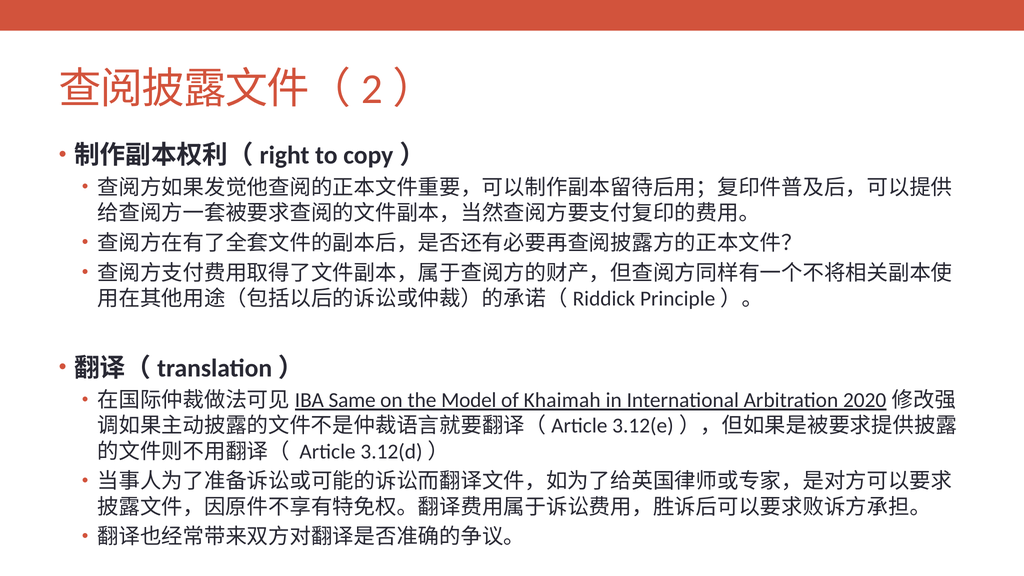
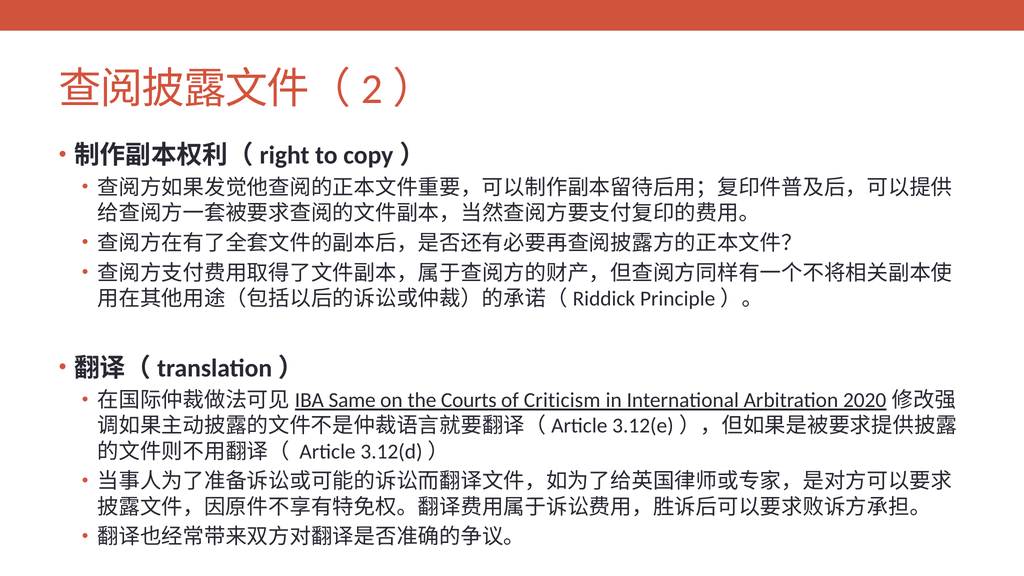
Model: Model -> Courts
Khaimah: Khaimah -> Criticism
